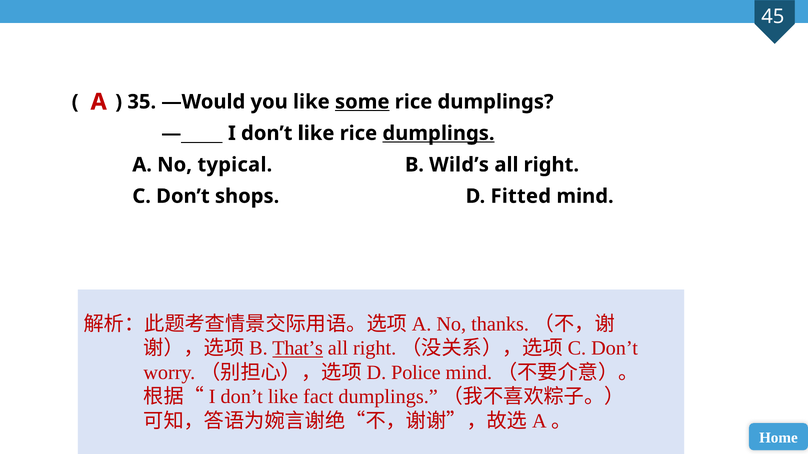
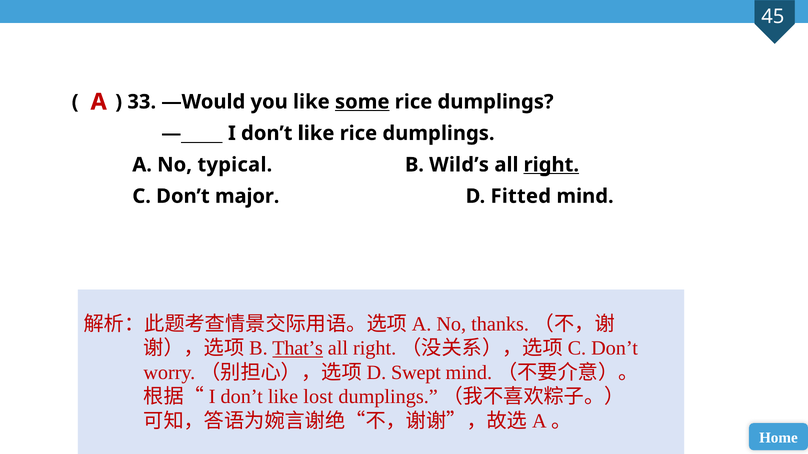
35: 35 -> 33
dumplings at (439, 133) underline: present -> none
right underline: none -> present
shops: shops -> major
Police: Police -> Swept
fact: fact -> lost
